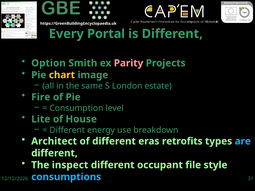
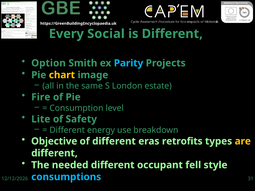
Portal: Portal -> Social
Parity colour: pink -> light blue
House: House -> Safety
Architect: Architect -> Objective
are colour: light blue -> yellow
inspect: inspect -> needed
file: file -> fell
